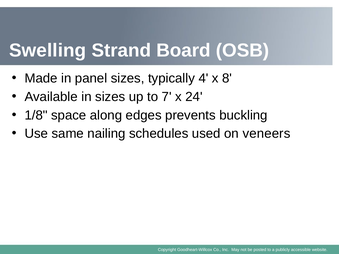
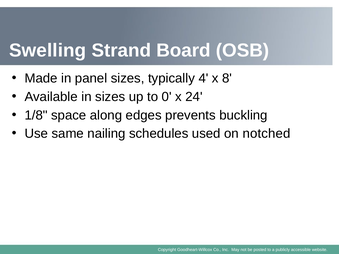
7: 7 -> 0
veneers: veneers -> notched
